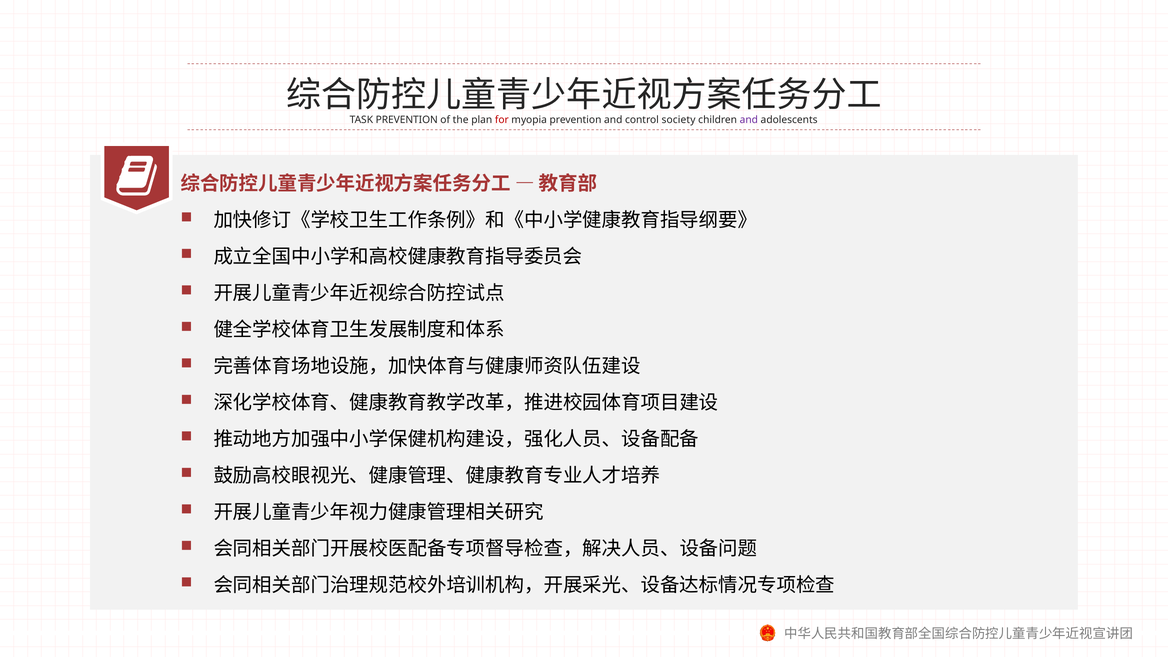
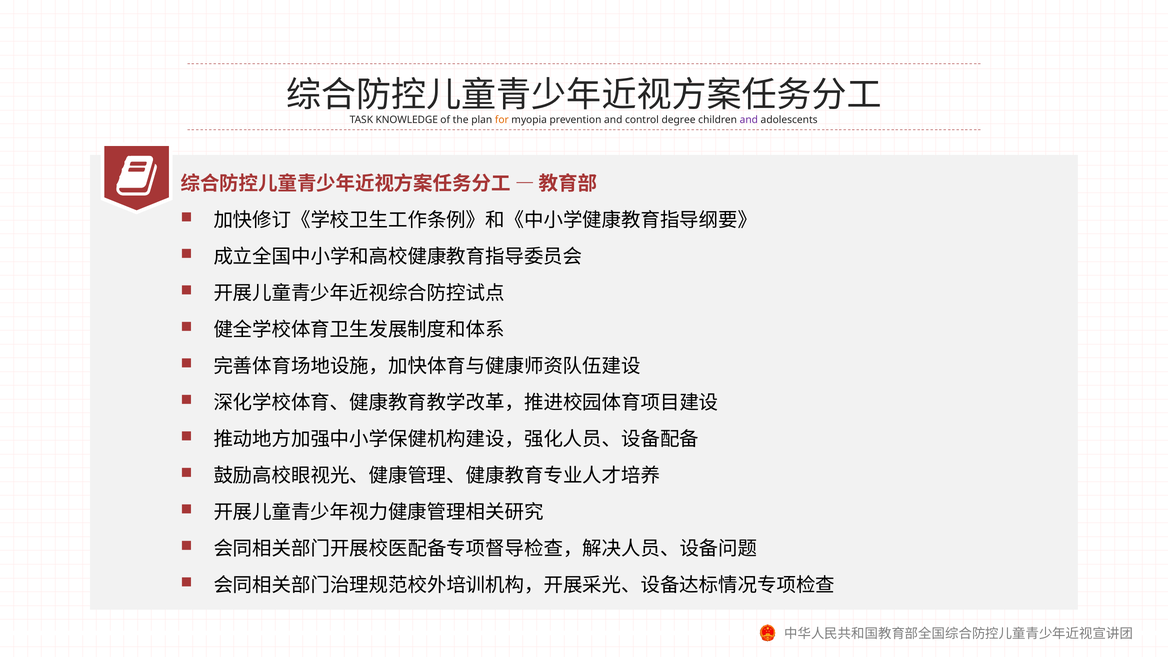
TASK PREVENTION: PREVENTION -> KNOWLEDGE
for colour: red -> orange
society: society -> degree
